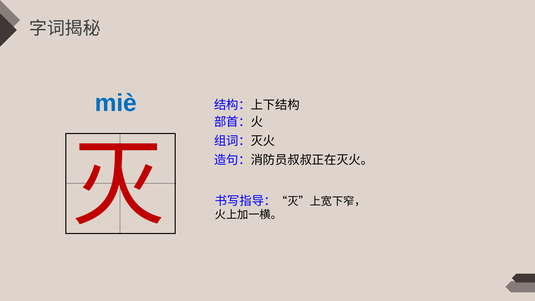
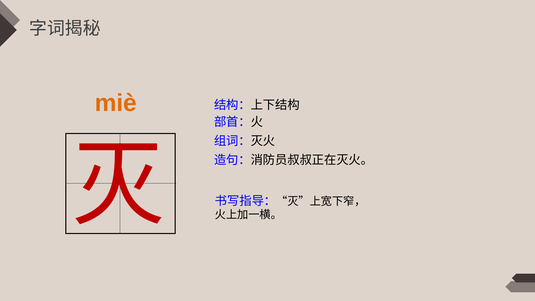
miè colour: blue -> orange
